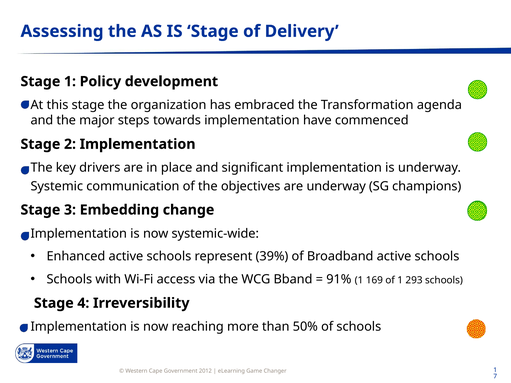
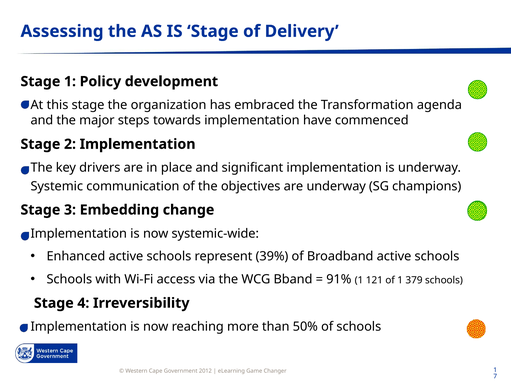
169: 169 -> 121
293: 293 -> 379
